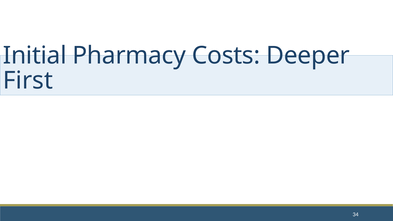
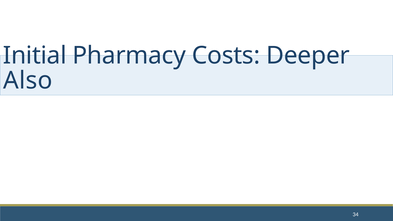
First: First -> Also
